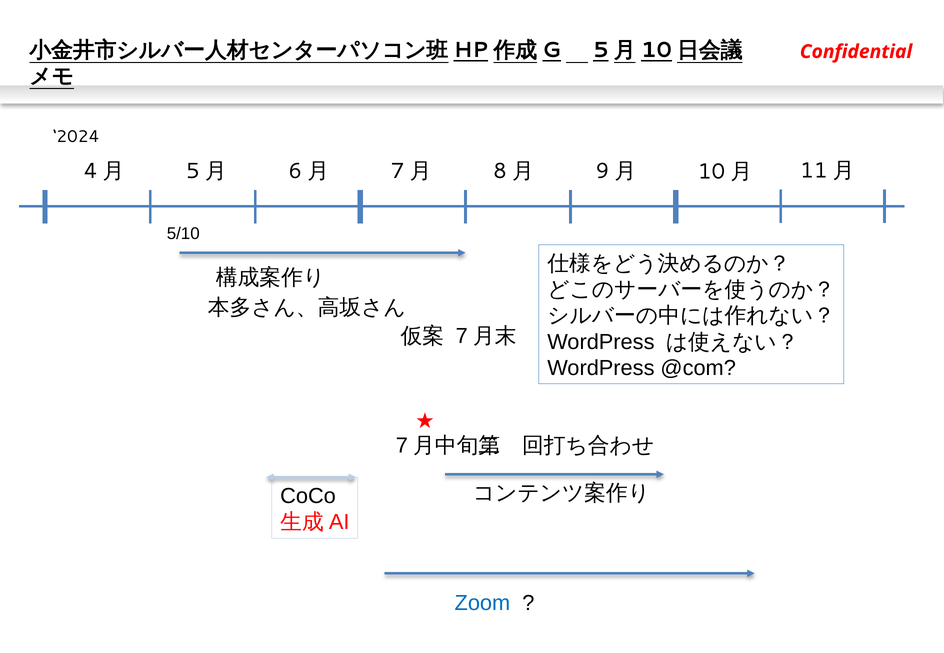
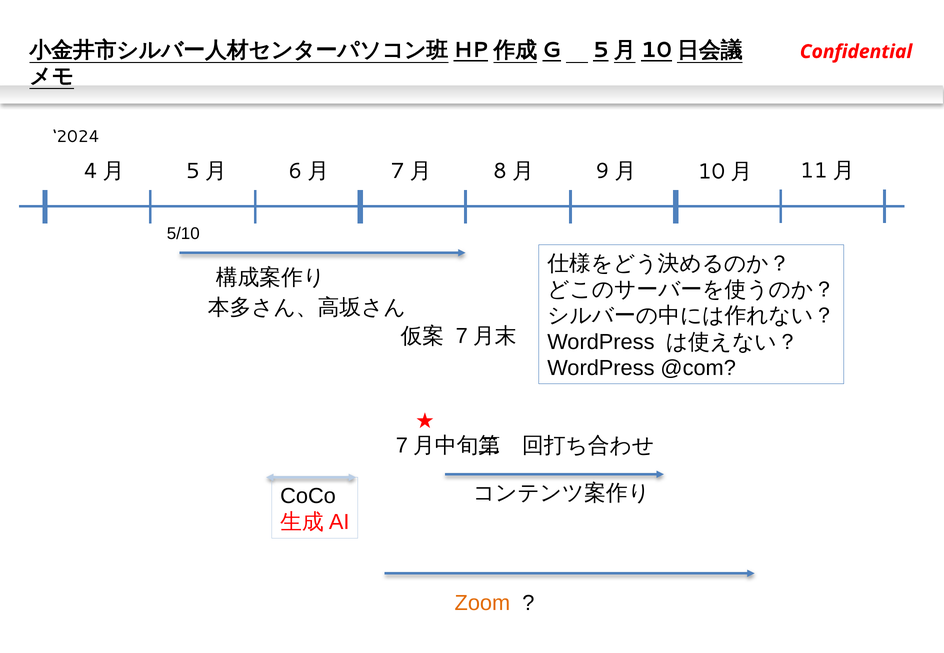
Zoom colour: blue -> orange
